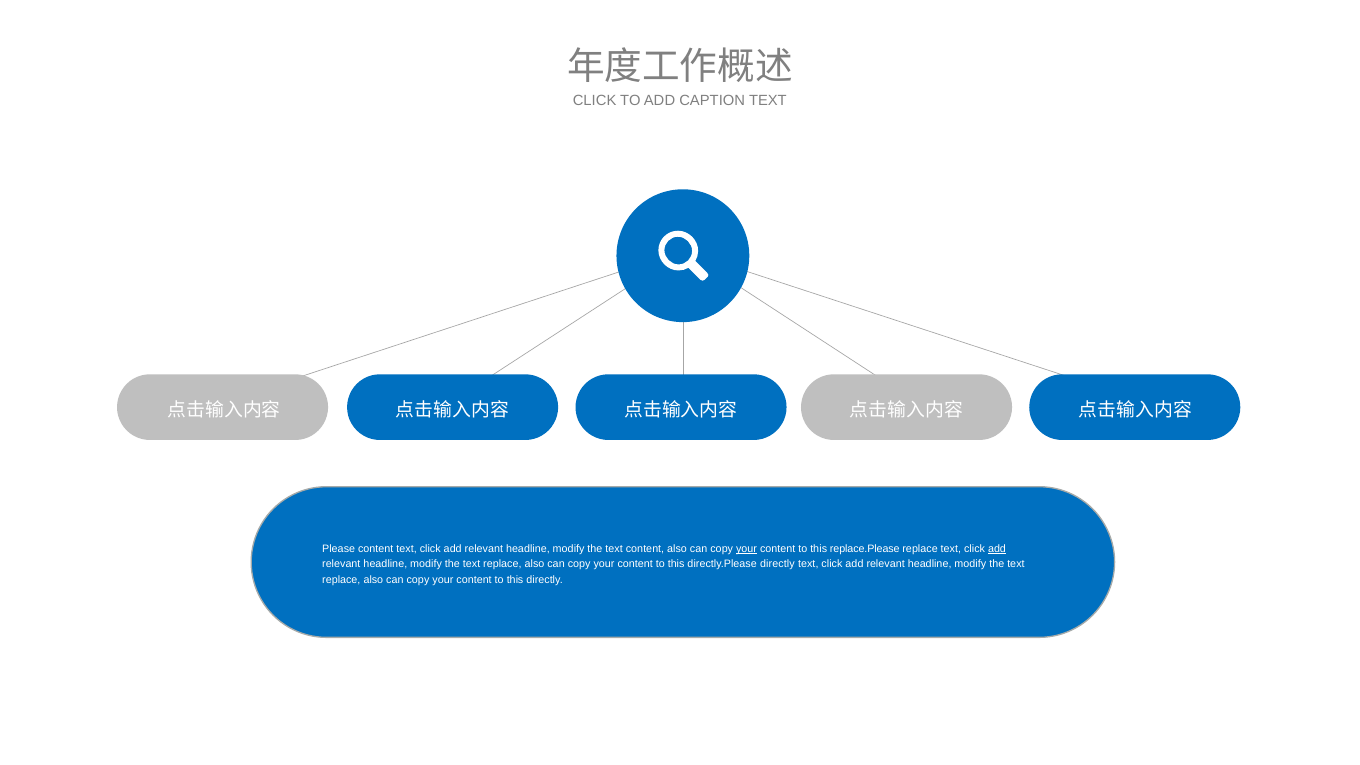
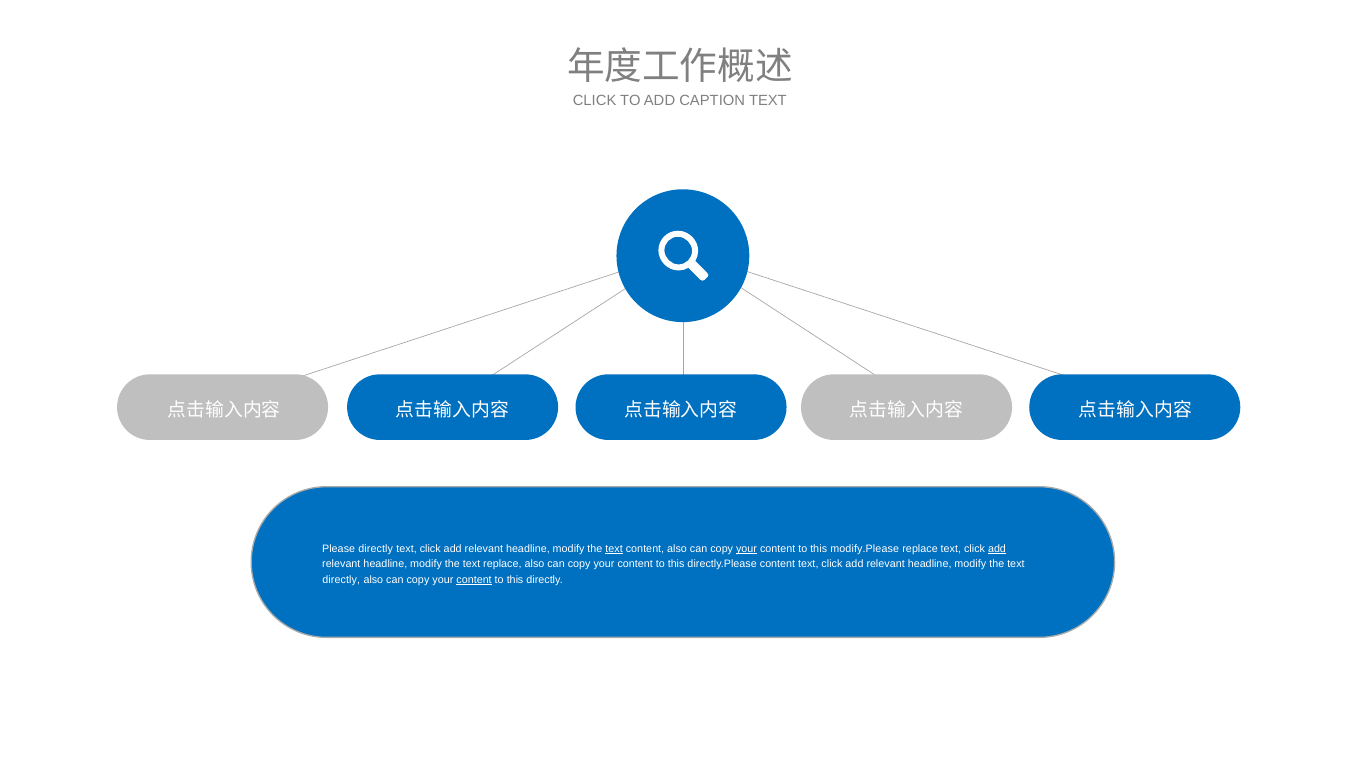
Please content: content -> directly
text at (614, 549) underline: none -> present
replace.Please: replace.Please -> modify.Please
directly.Please directly: directly -> content
replace at (341, 579): replace -> directly
content at (474, 579) underline: none -> present
